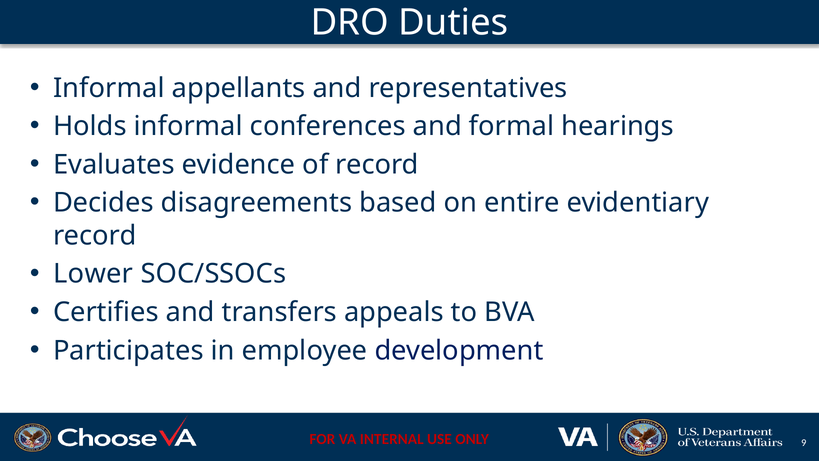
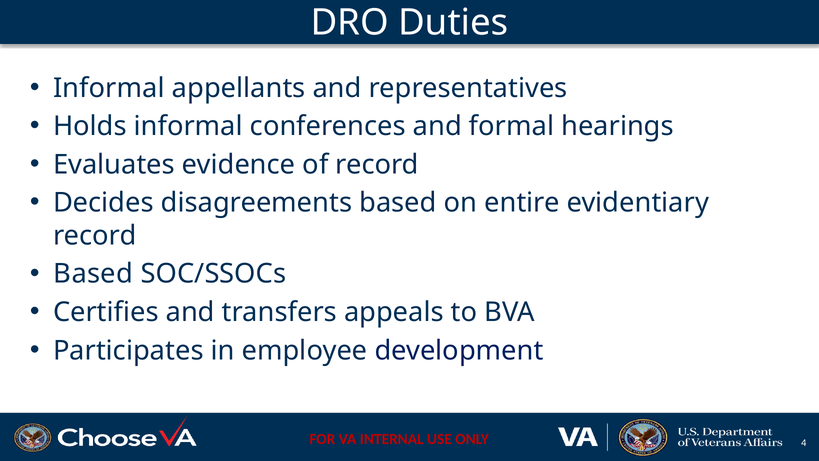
Lower at (93, 274): Lower -> Based
9: 9 -> 4
